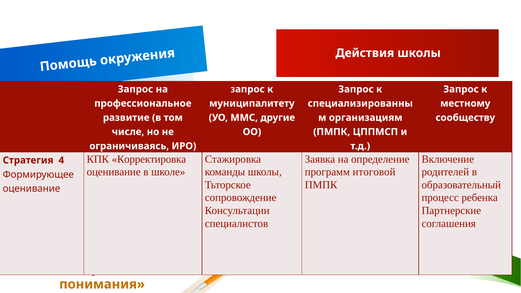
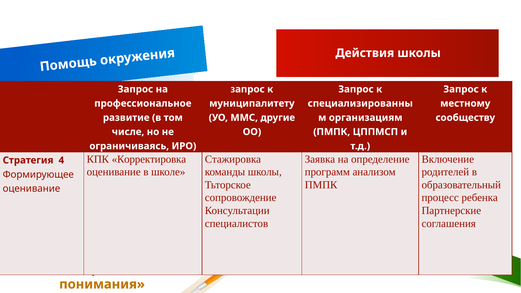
итоговой: итоговой -> анализом
